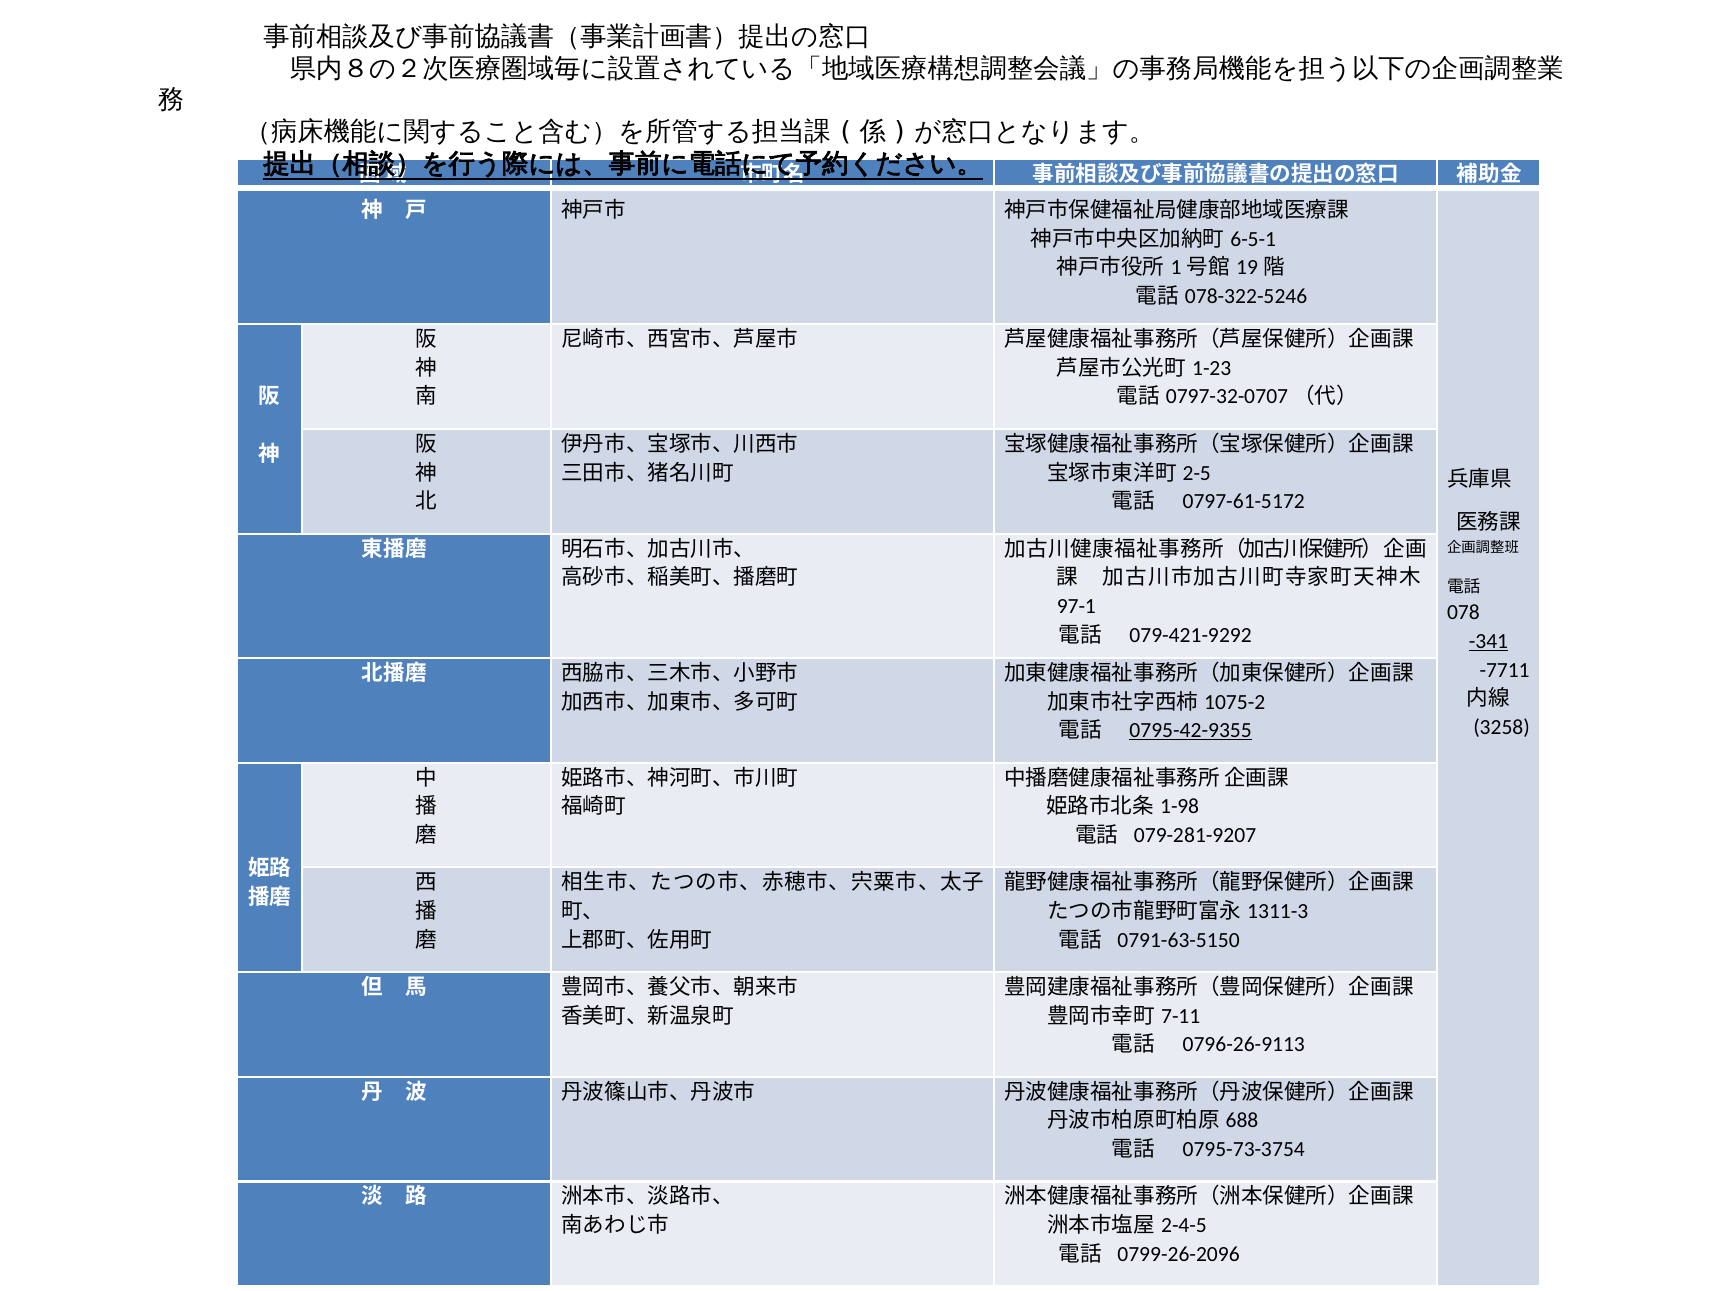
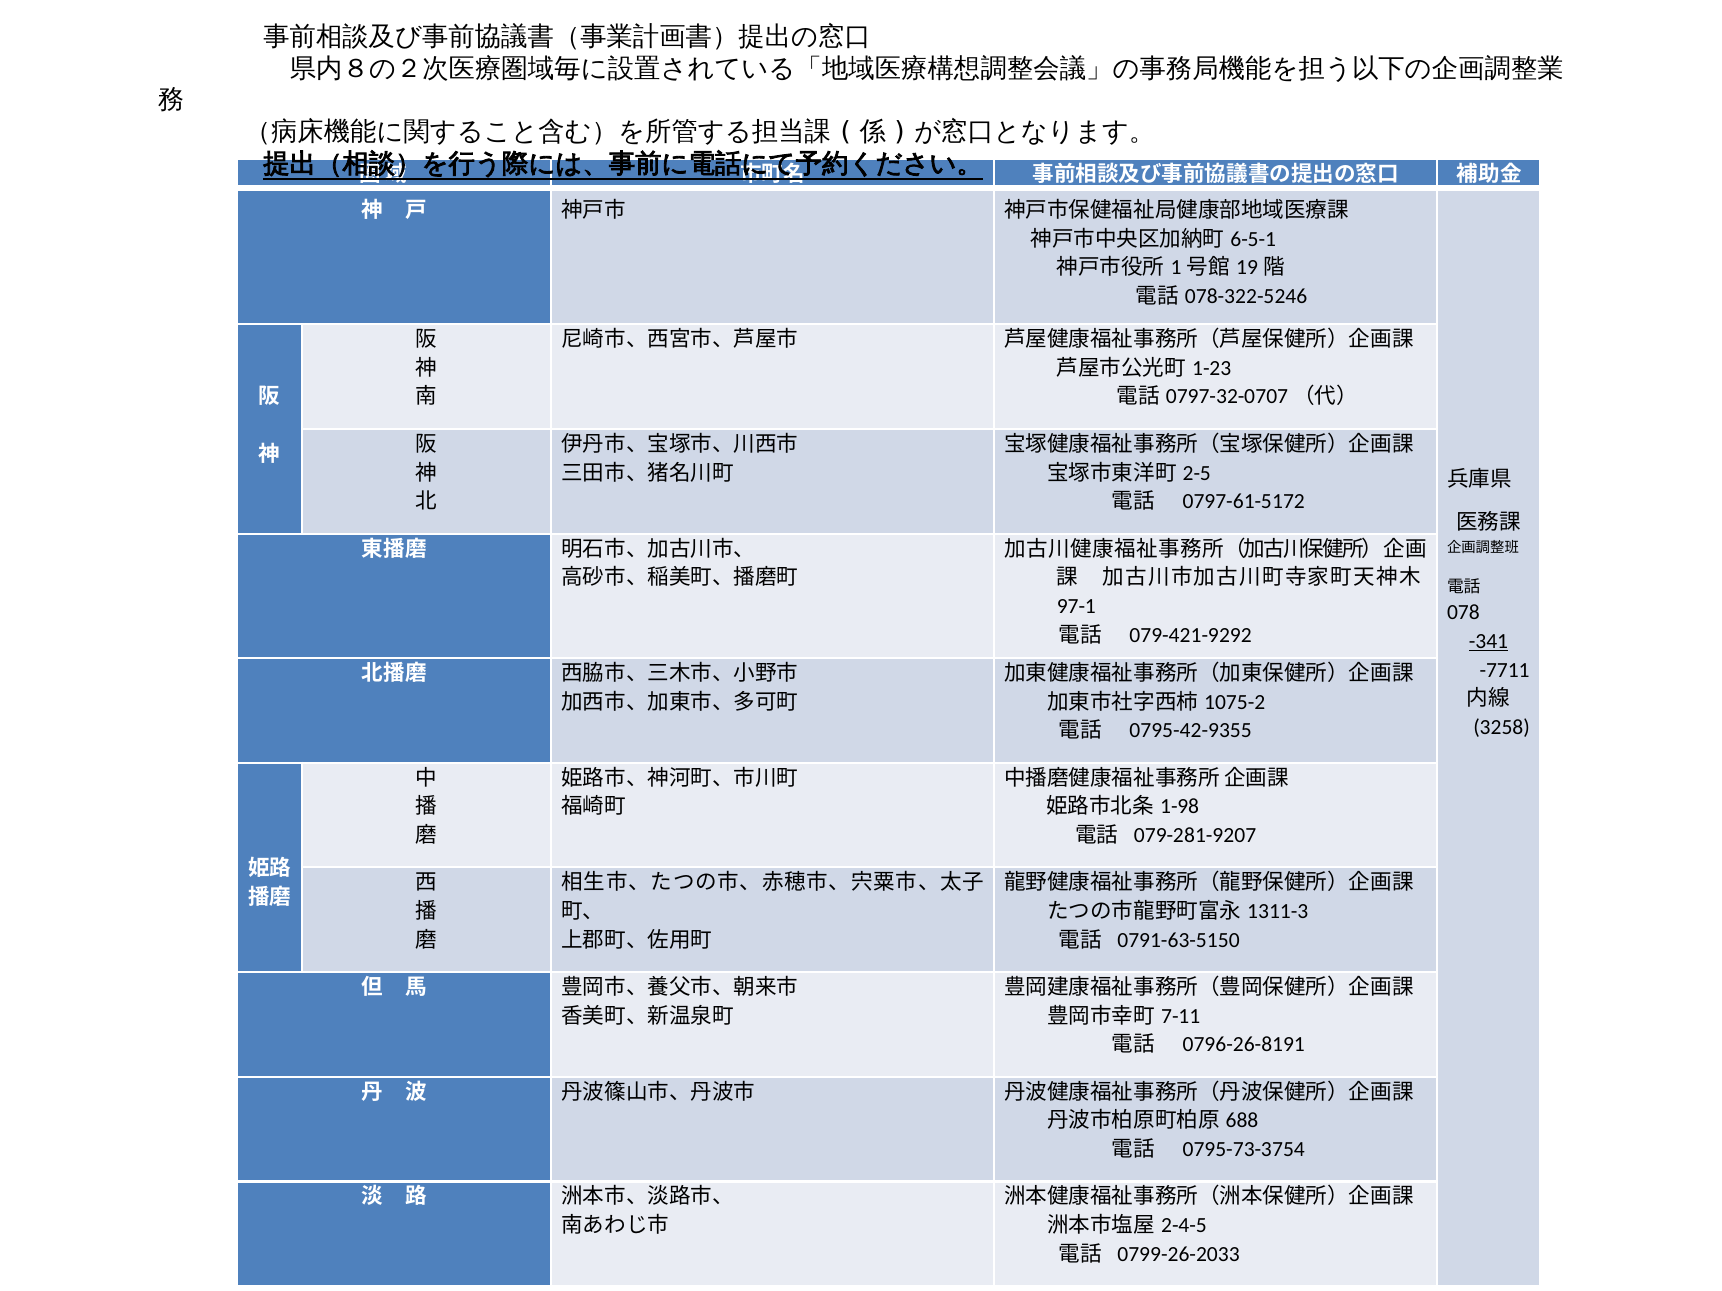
0795-42-9355 underline: present -> none
0796-26-9113: 0796-26-9113 -> 0796-26-8191
0799-26-2096: 0799-26-2096 -> 0799-26-2033
